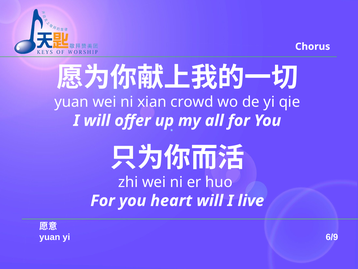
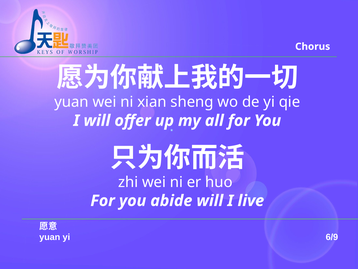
crowd: crowd -> sheng
heart: heart -> abide
